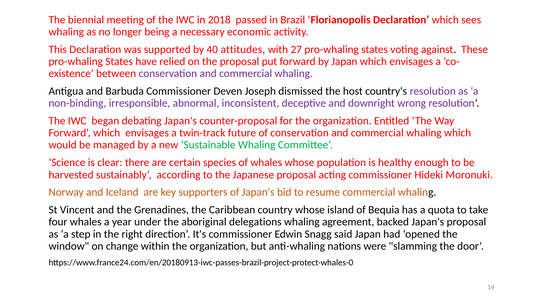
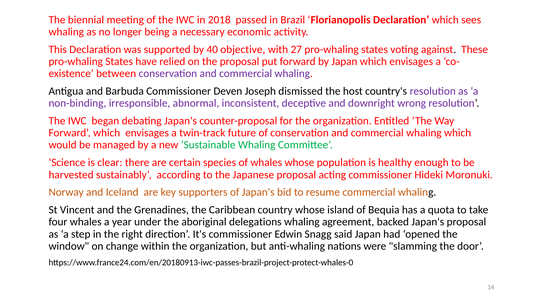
attitudes: attitudes -> objective
